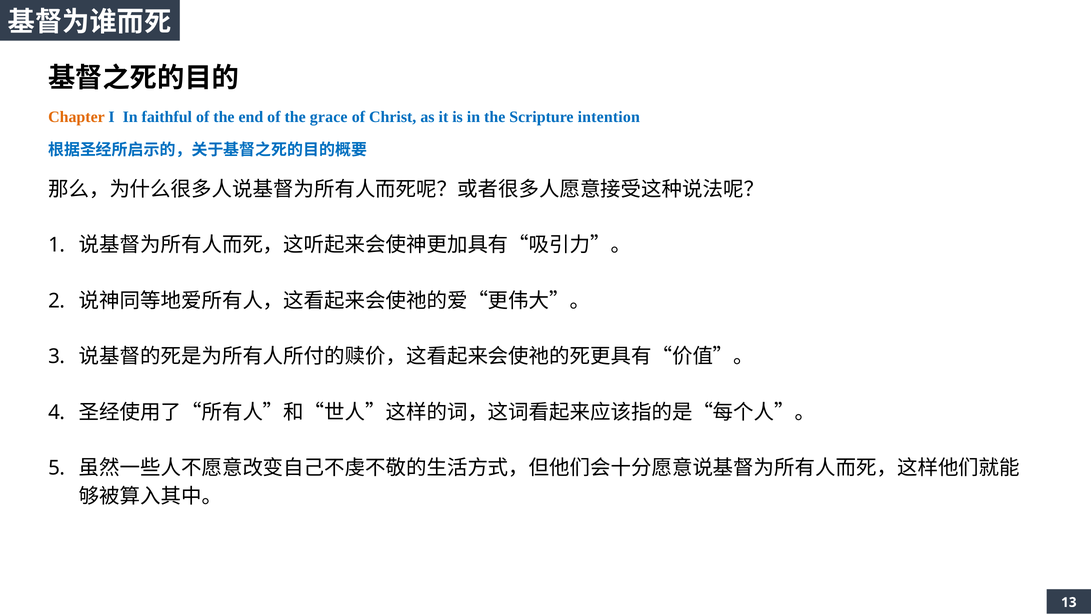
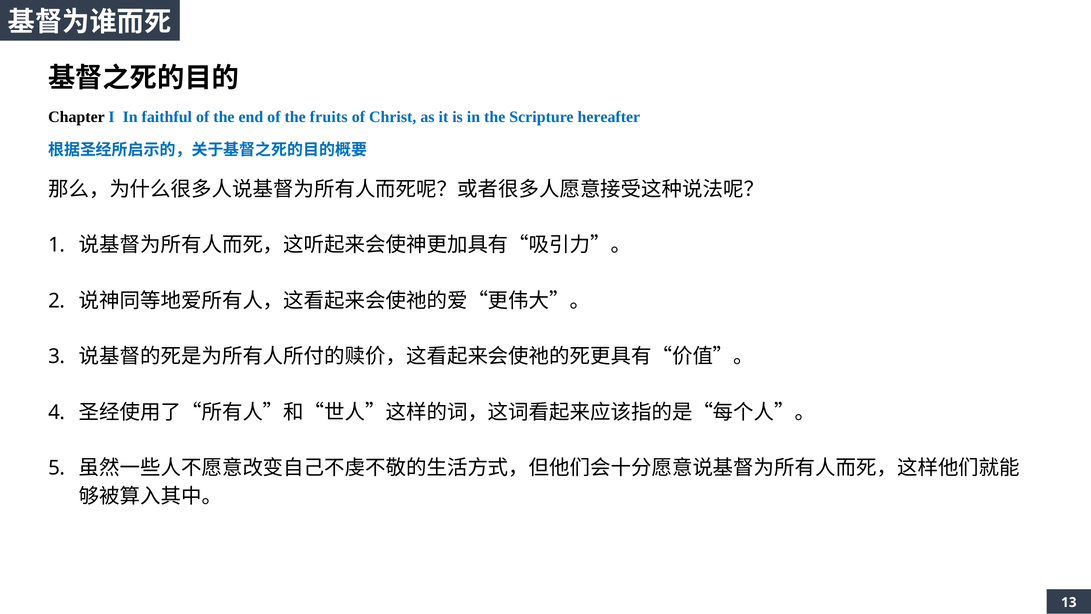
Chapter colour: orange -> black
grace: grace -> fruits
intention: intention -> hereafter
